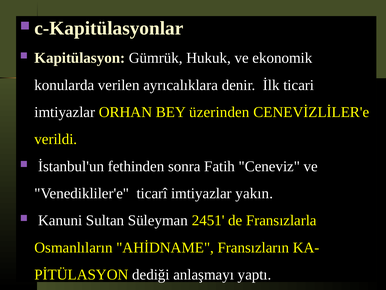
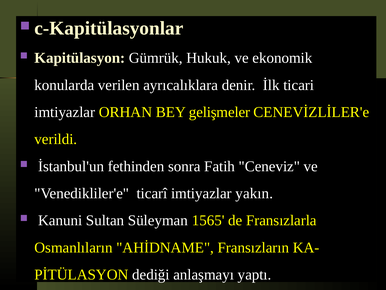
üzerinden: üzerinden -> gelişmeler
2451: 2451 -> 1565
